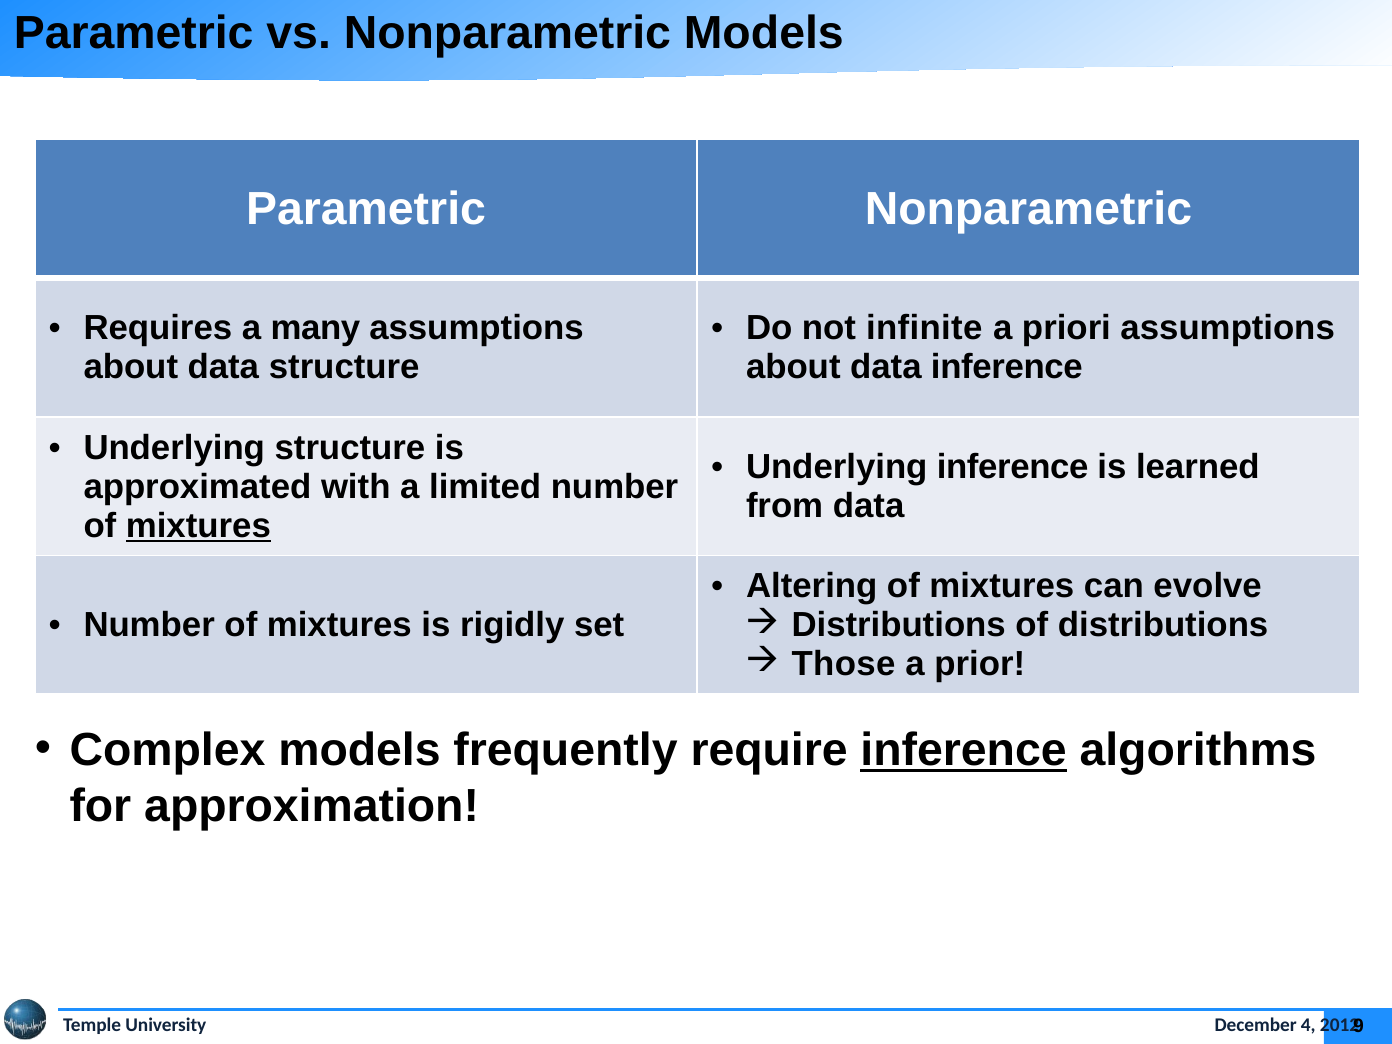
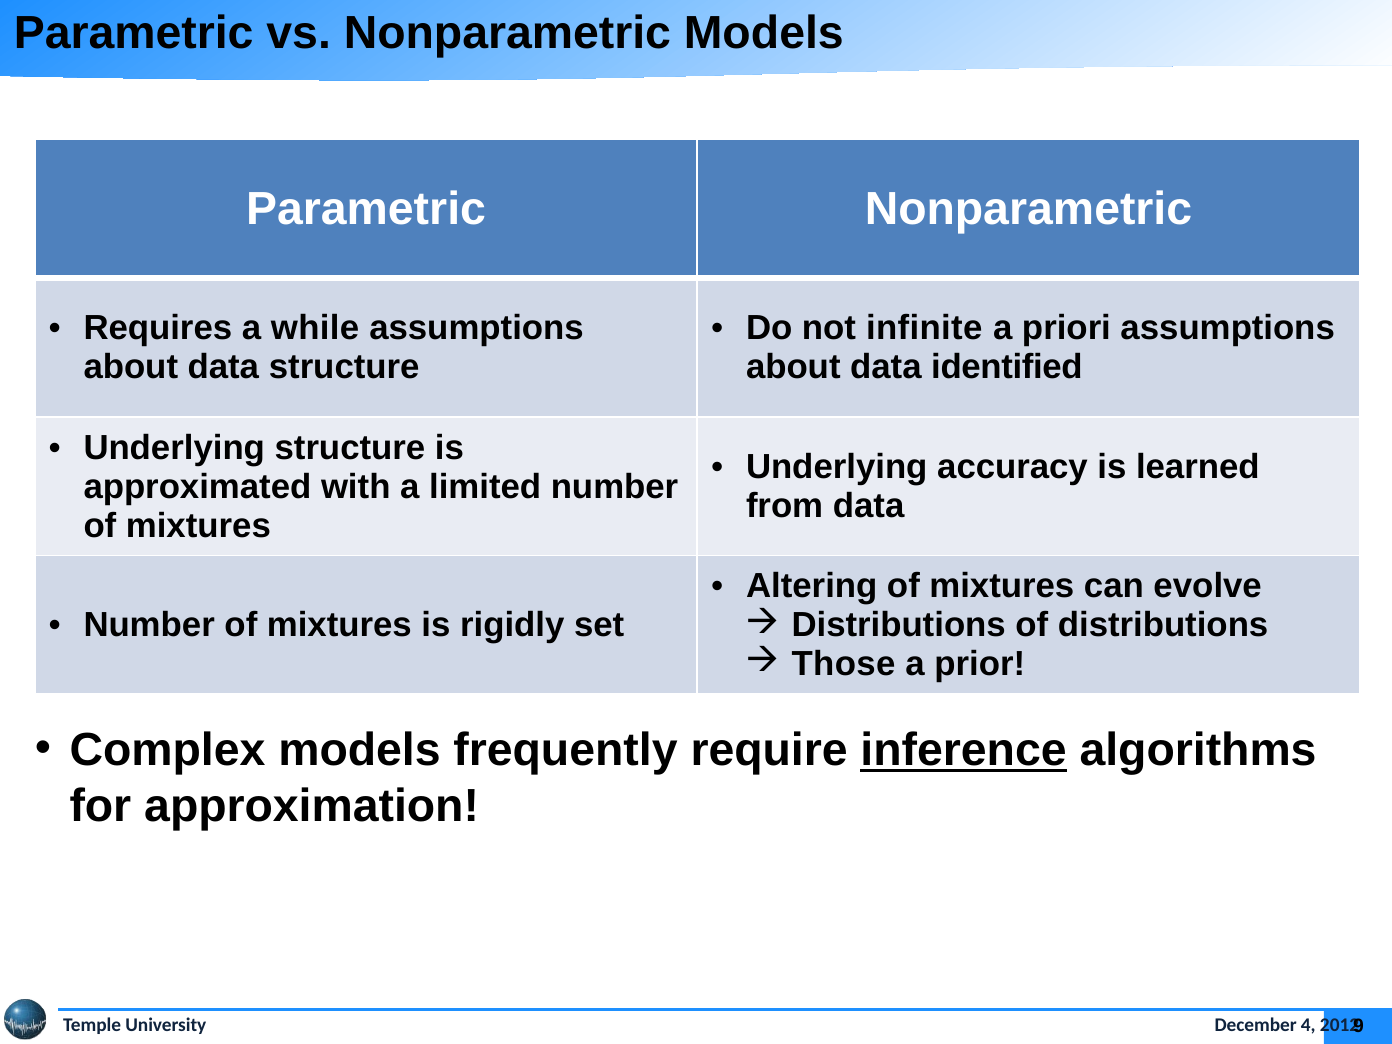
many: many -> while
data inference: inference -> identified
Underlying inference: inference -> accuracy
mixtures at (198, 526) underline: present -> none
